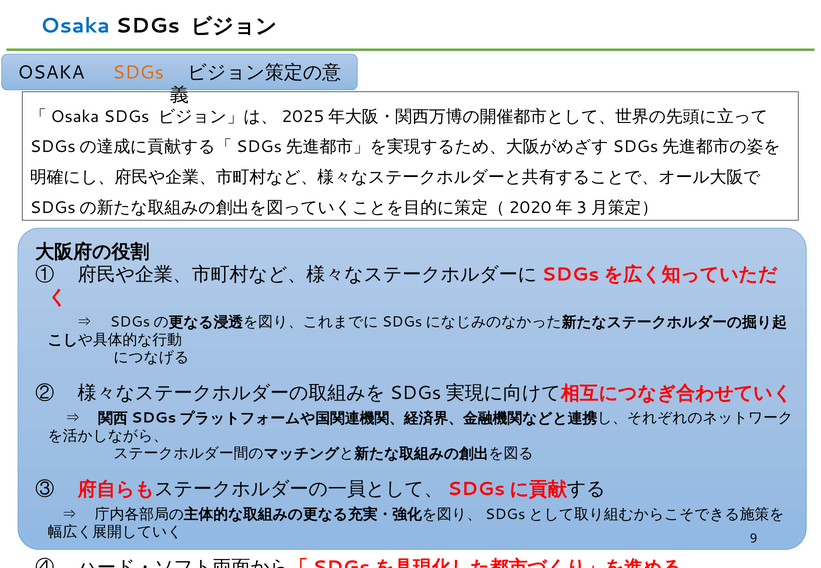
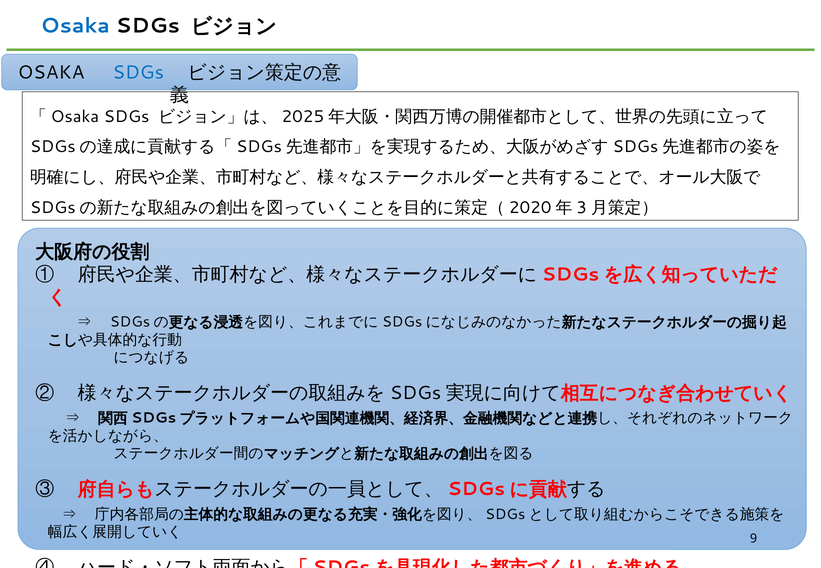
SDGs at (138, 72) colour: orange -> blue
